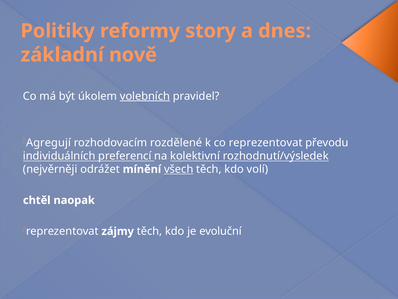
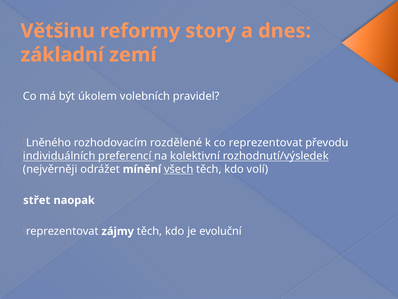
Politiky: Politiky -> Většinu
nově: nově -> zemí
volebních underline: present -> none
Agregují: Agregují -> Lněného
chtěl: chtěl -> střet
